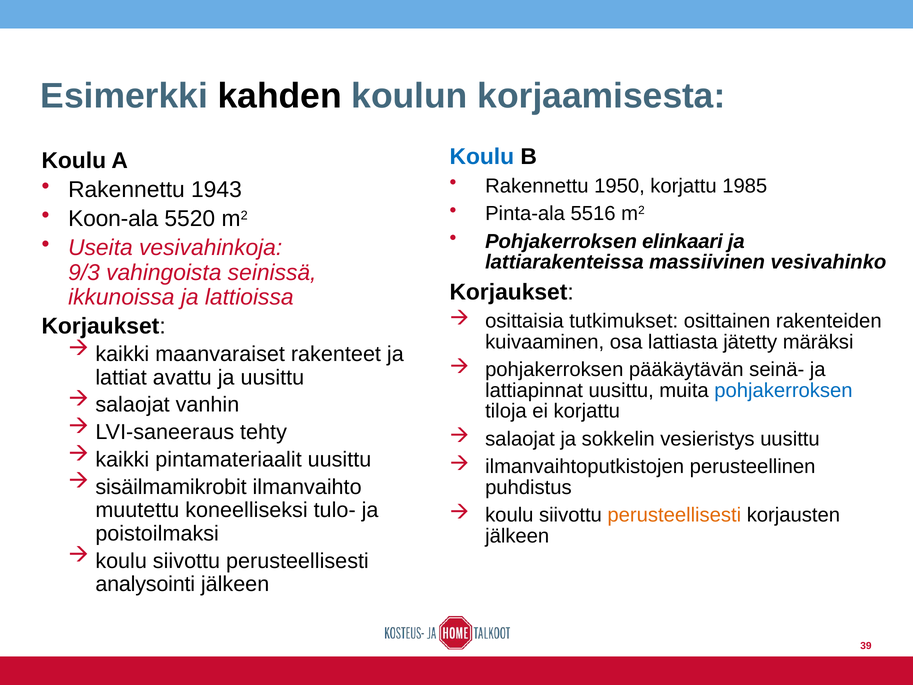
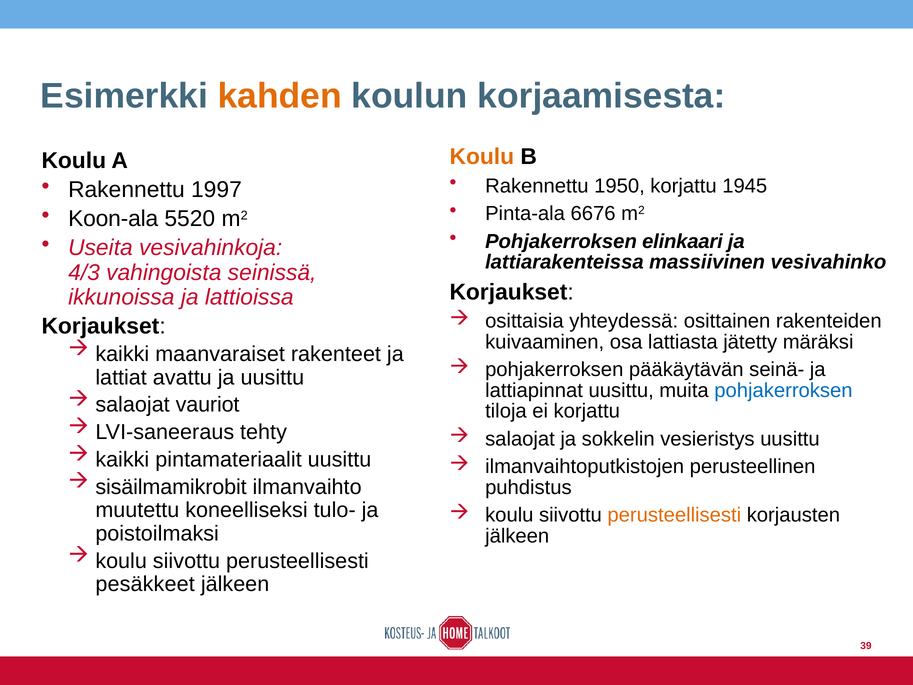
kahden colour: black -> orange
Koulu at (482, 157) colour: blue -> orange
1985: 1985 -> 1945
1943: 1943 -> 1997
5516: 5516 -> 6676
9/3: 9/3 -> 4/3
tutkimukset: tutkimukset -> yhteydessä
vanhin: vanhin -> vauriot
analysointi: analysointi -> pesäkkeet
